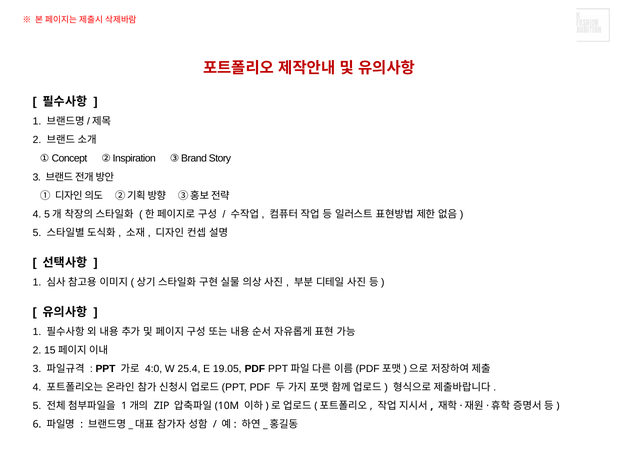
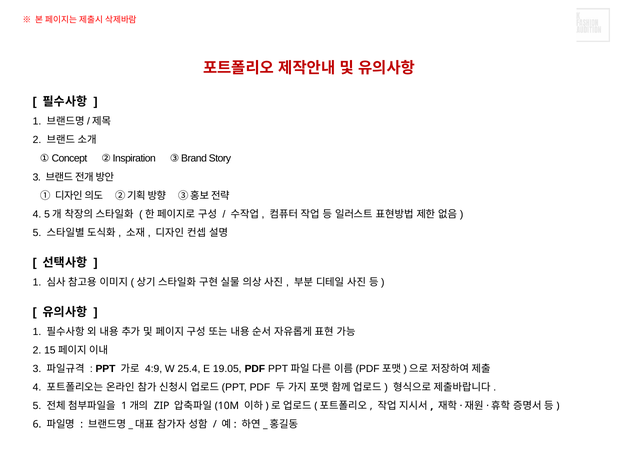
4:0: 4:0 -> 4:9
